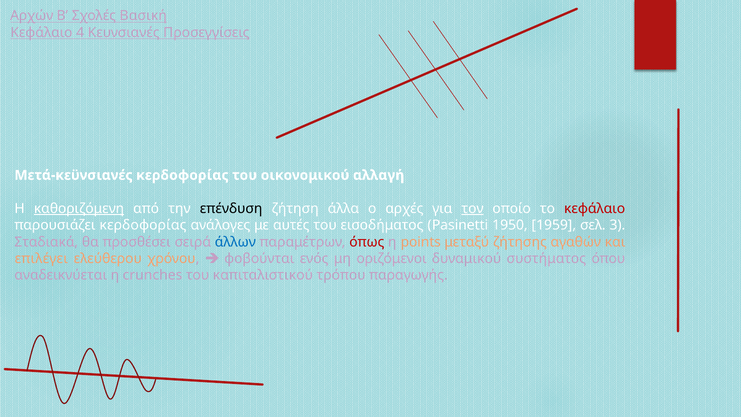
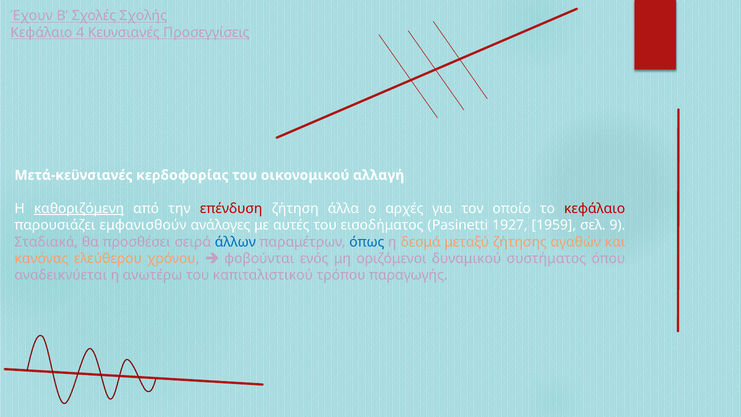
Αρχών: Αρχών -> Έχουν
Βασική: Βασική -> Σχολής
επένδυση colour: black -> red
τον underline: present -> none
παρουσιάζει κερδοφορίας: κερδοφορίας -> εμφανισθούν
1950: 1950 -> 1927
3: 3 -> 9
όπως colour: red -> blue
points: points -> δεσμά
επιλέγει: επιλέγει -> κανόνας
crunches: crunches -> ανωτέρω
